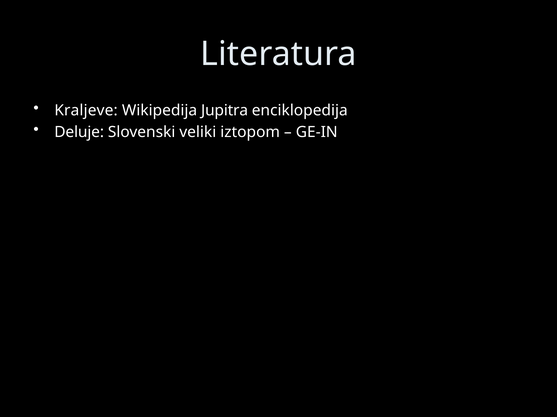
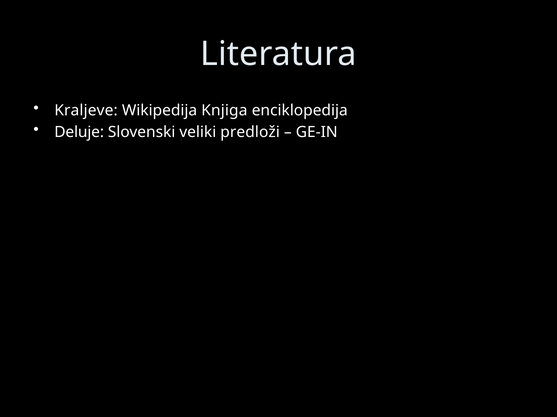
Jupitra: Jupitra -> Knjiga
iztopom: iztopom -> predloži
